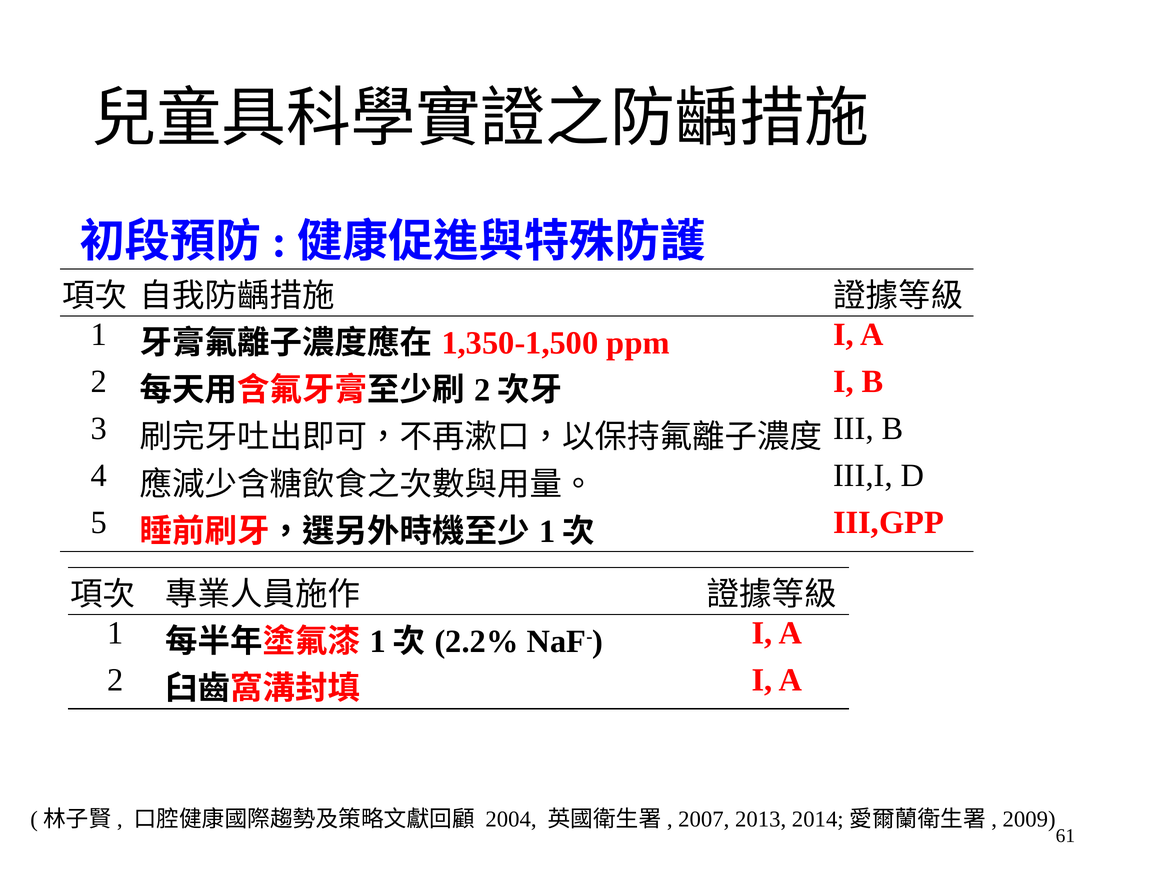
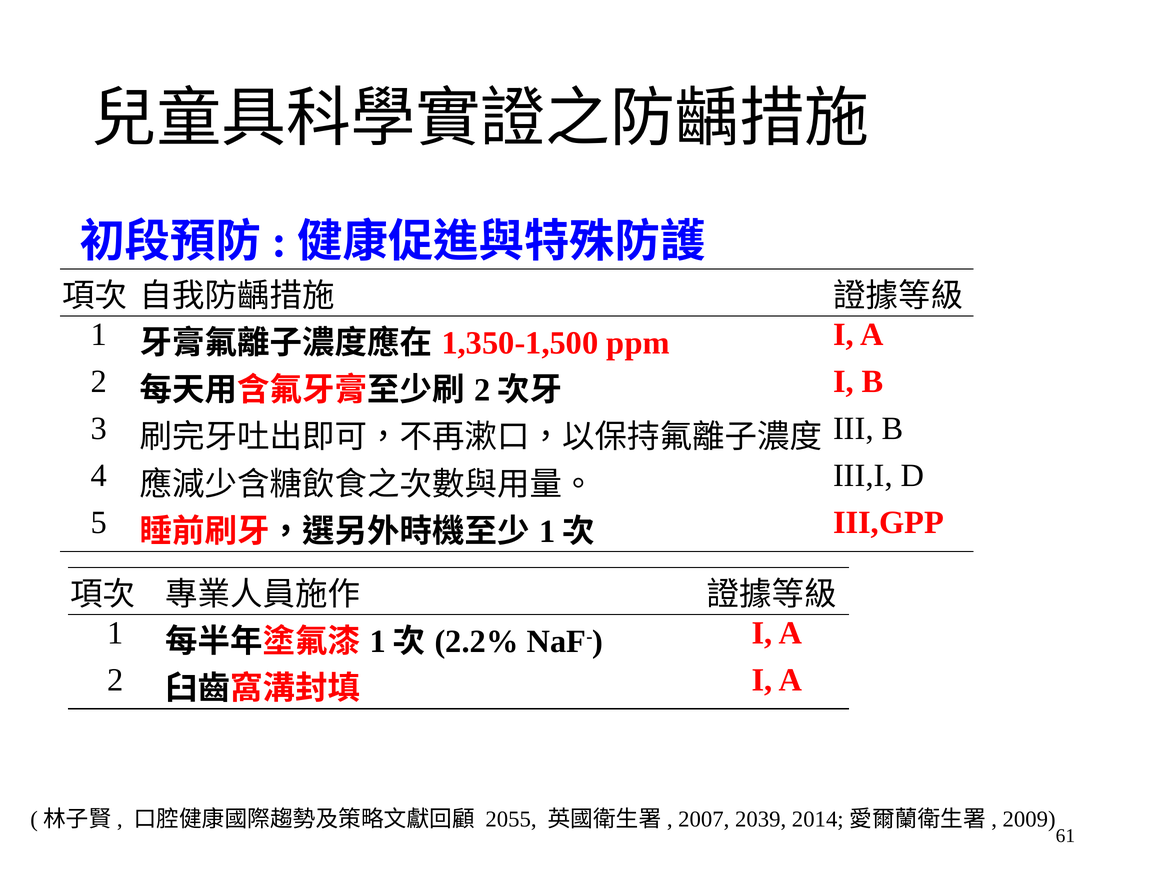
2004: 2004 -> 2055
2013: 2013 -> 2039
